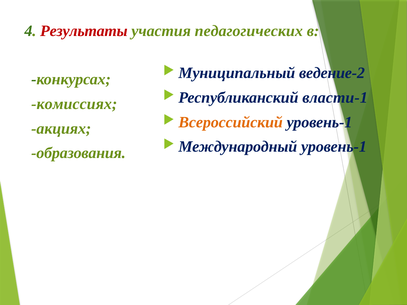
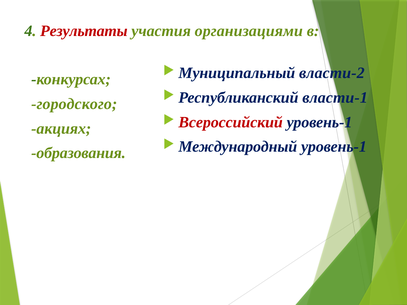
педагогических: педагогических -> организациями
ведение-2: ведение-2 -> власти-2
комиссиях: комиссиях -> городского
Всероссийский colour: orange -> red
